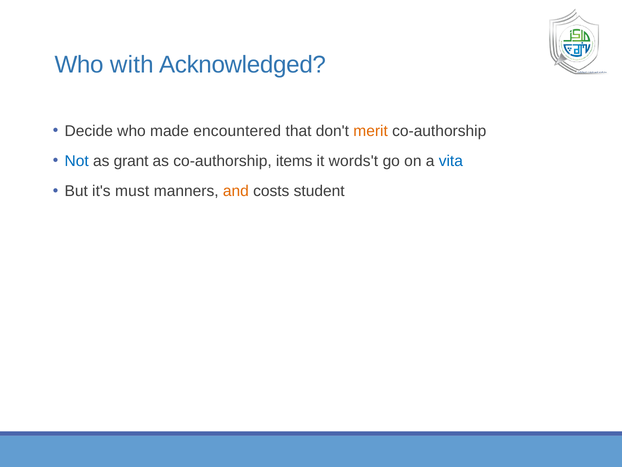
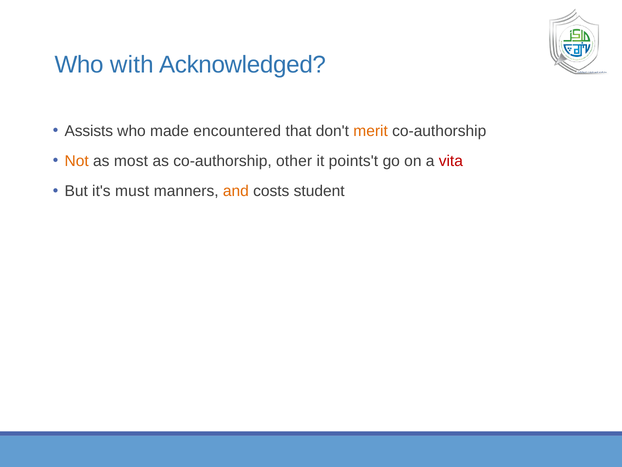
Decide: Decide -> Assists
Not colour: blue -> orange
grant: grant -> most
items: items -> other
words't: words't -> points't
vita colour: blue -> red
